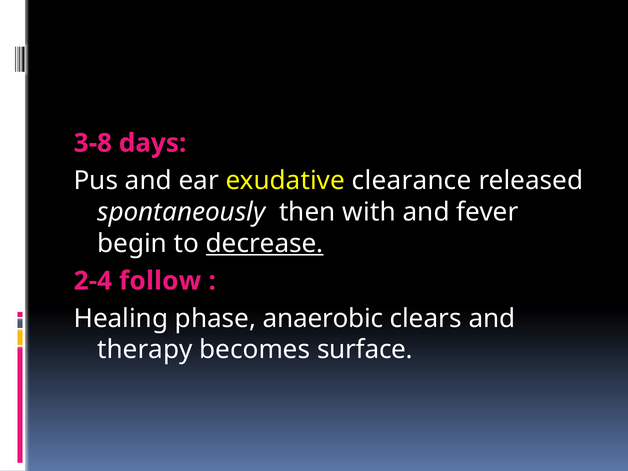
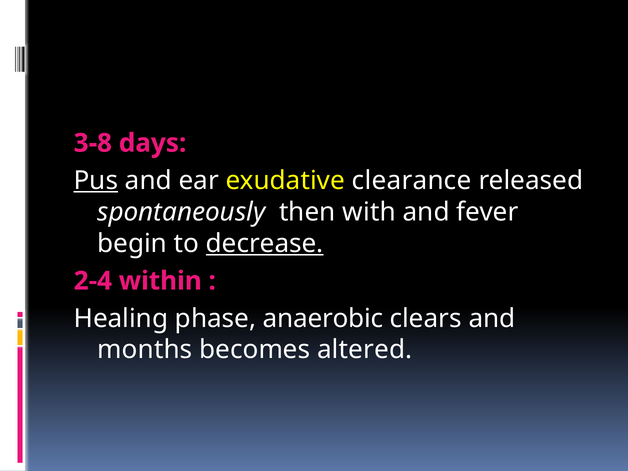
Pus underline: none -> present
follow: follow -> within
therapy: therapy -> months
surface: surface -> altered
